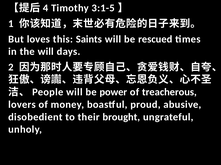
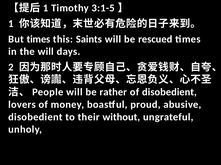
4 at (46, 8): 4 -> 1
But loves: loves -> times
power: power -> rather
of treacherous: treacherous -> disobedient
brought: brought -> without
